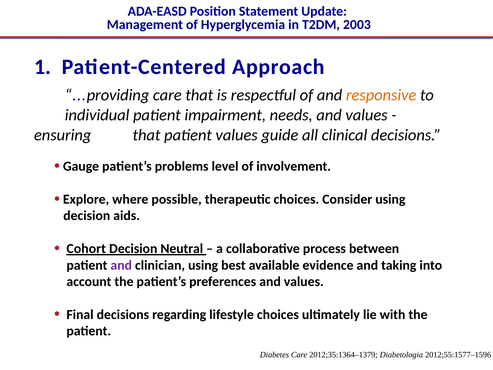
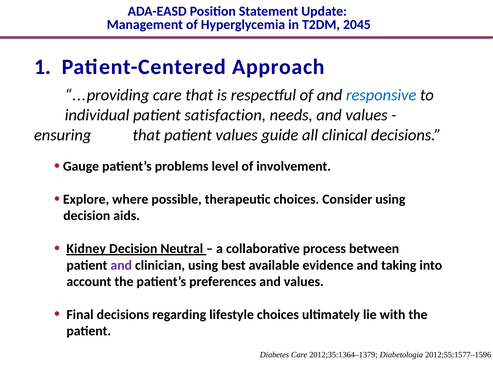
2003: 2003 -> 2045
responsive colour: orange -> blue
impairment: impairment -> satisfaction
Cohort: Cohort -> Kidney
